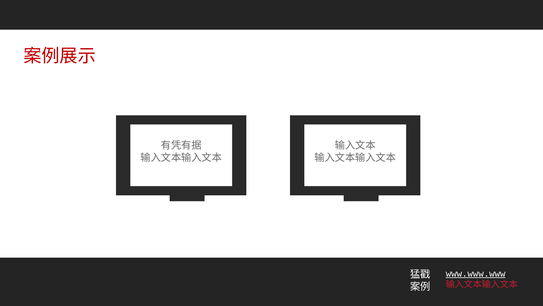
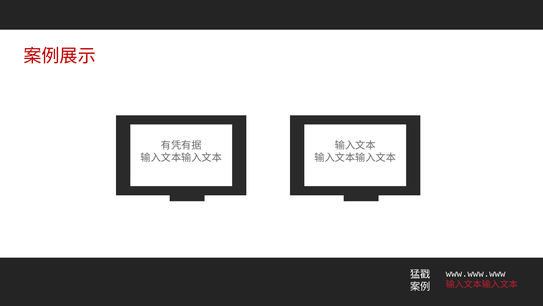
www.www.www underline: present -> none
